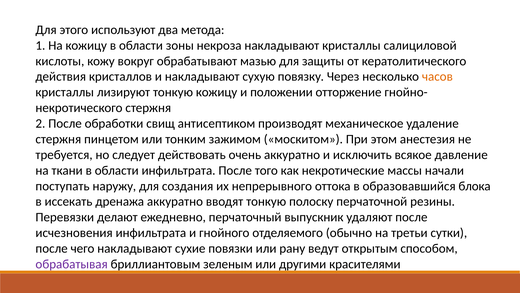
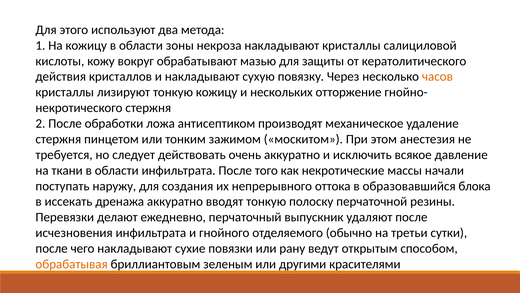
положении: положении -> нескольких
свищ: свищ -> ложа
обрабатывая colour: purple -> orange
